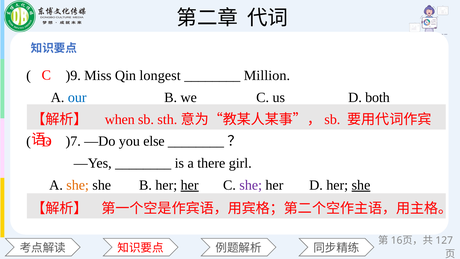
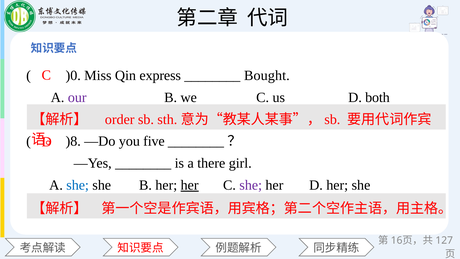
)9: )9 -> )0
longest: longest -> express
Million: Million -> Bought
our colour: blue -> purple
when: when -> order
)7: )7 -> )8
else: else -> five
she at (78, 185) colour: orange -> blue
she at (361, 185) underline: present -> none
